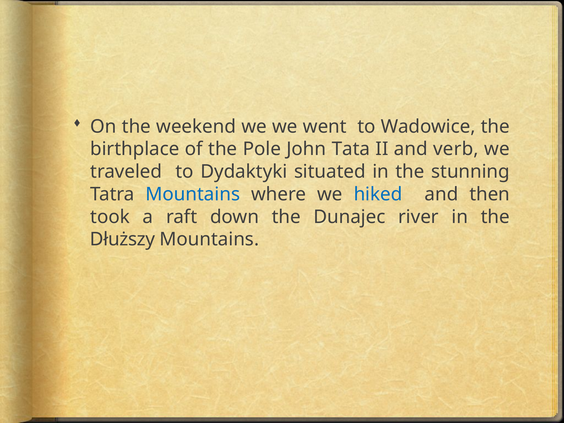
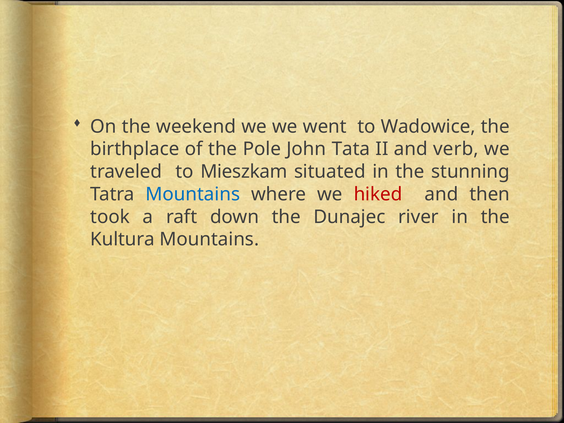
Dydaktyki: Dydaktyki -> Mieszkam
hiked colour: blue -> red
Dłuższy: Dłuższy -> Kultura
